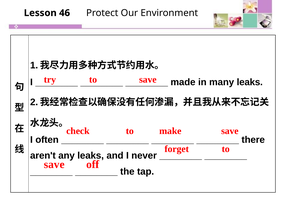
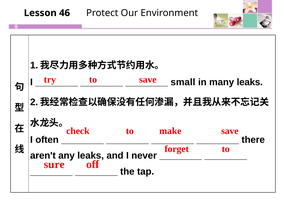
made: made -> small
save at (54, 164): save -> sure
